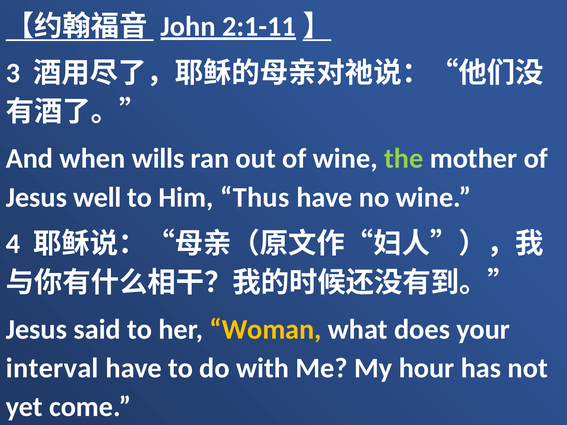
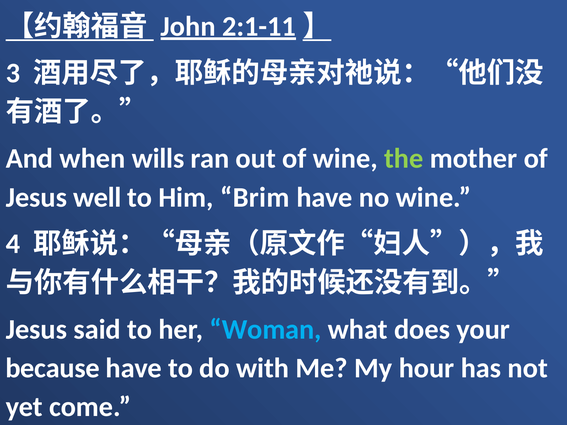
Thus: Thus -> Brim
Woman colour: yellow -> light blue
interval: interval -> because
